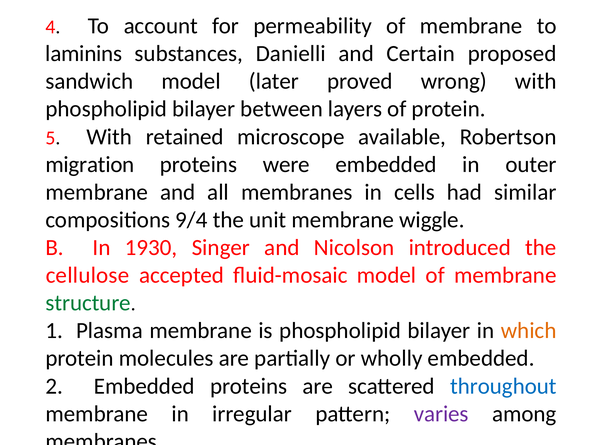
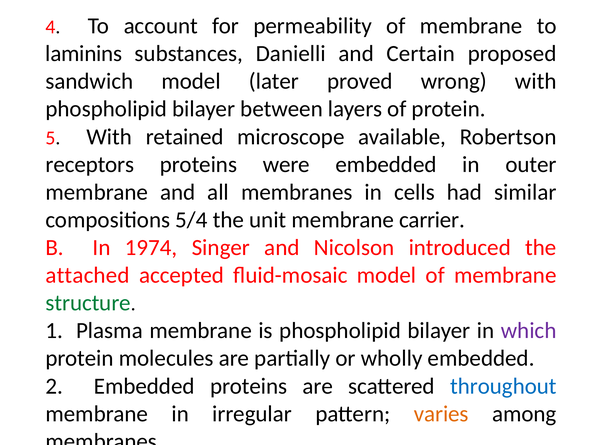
migration: migration -> receptors
9/4: 9/4 -> 5/4
wiggle: wiggle -> carrier
1930: 1930 -> 1974
cellulose: cellulose -> attached
which colour: orange -> purple
varies colour: purple -> orange
